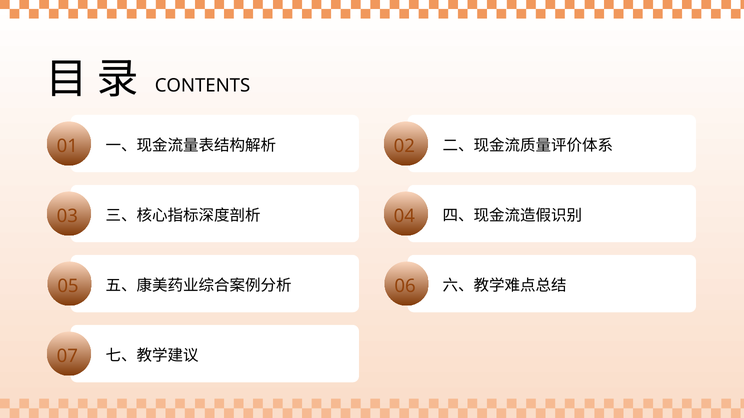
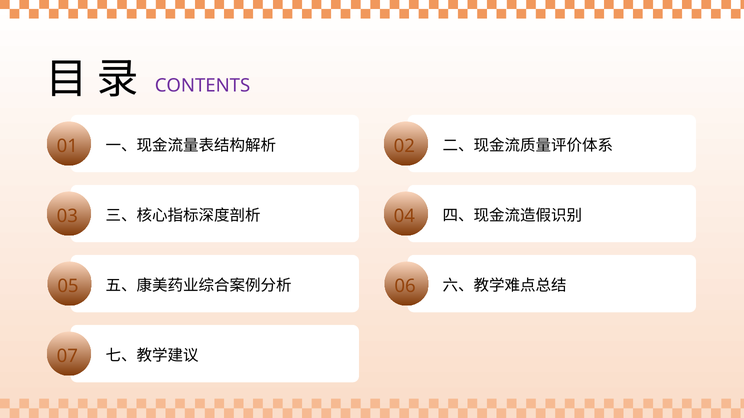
CONTENTS colour: black -> purple
